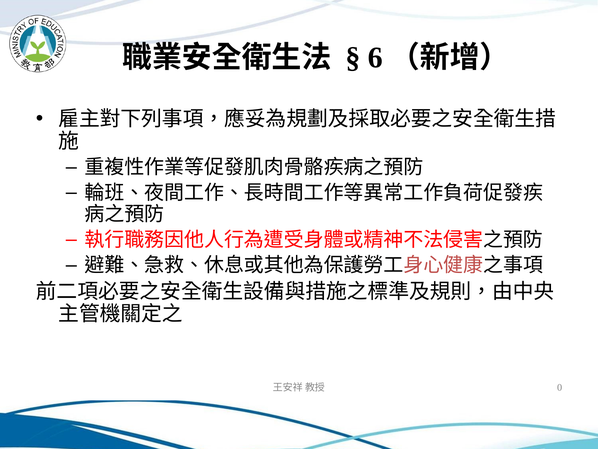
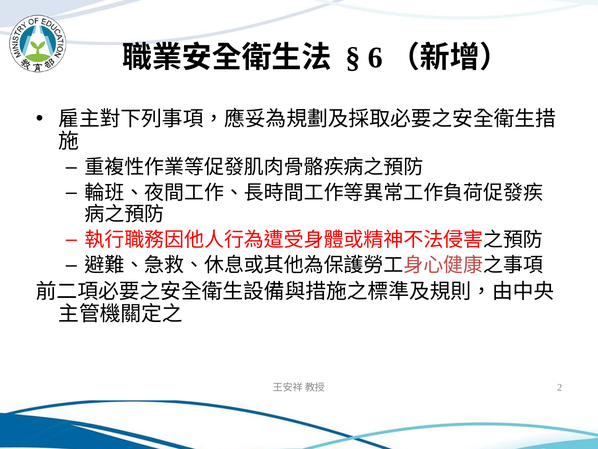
0: 0 -> 2
